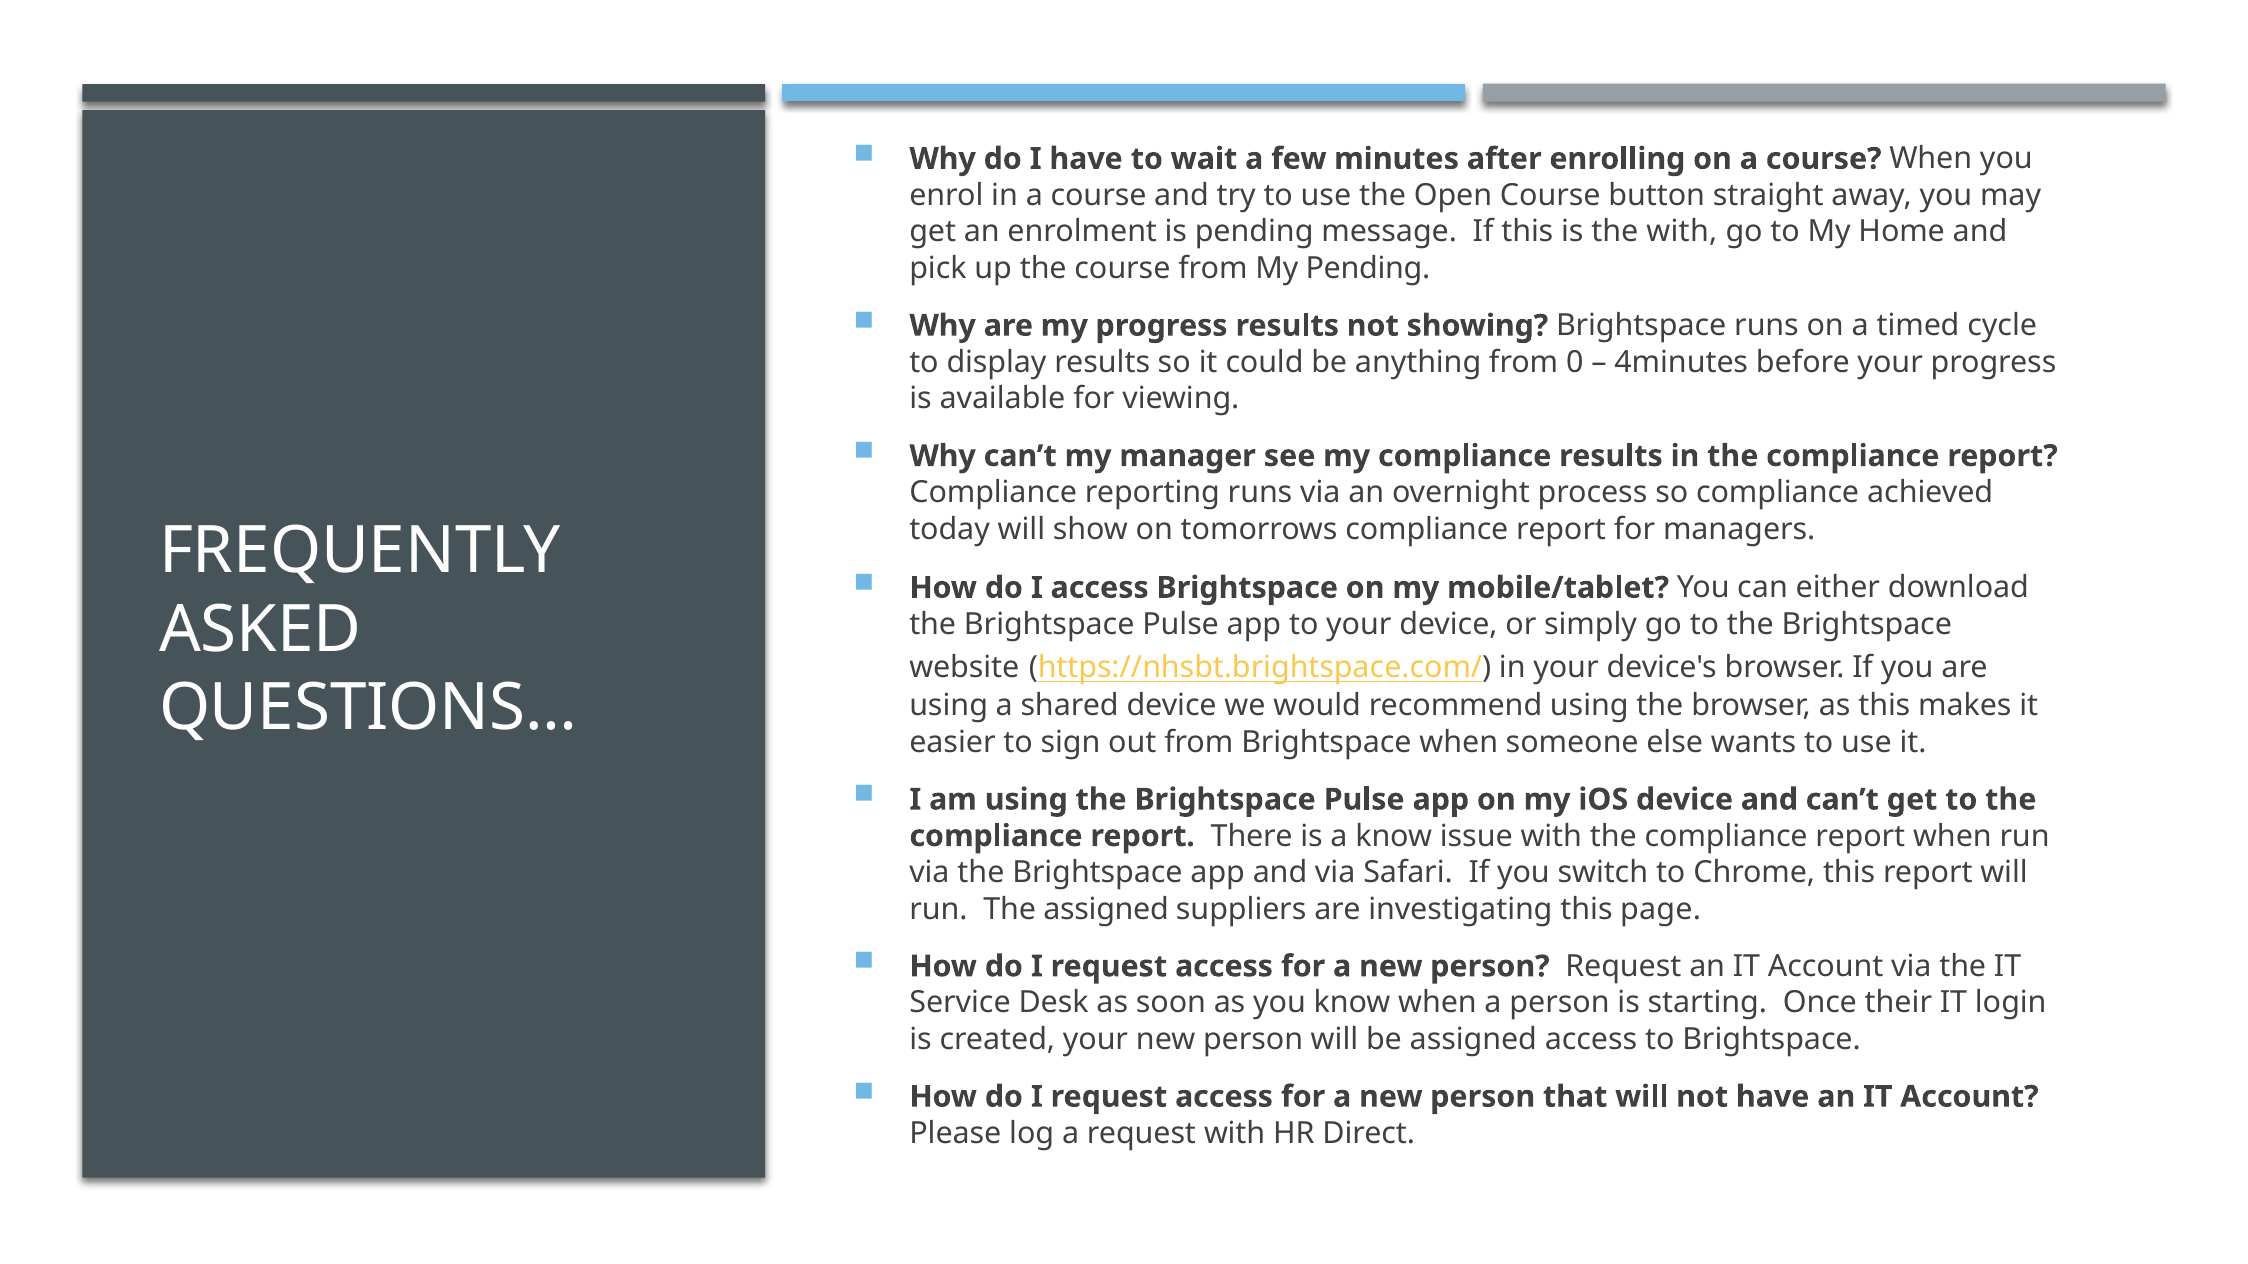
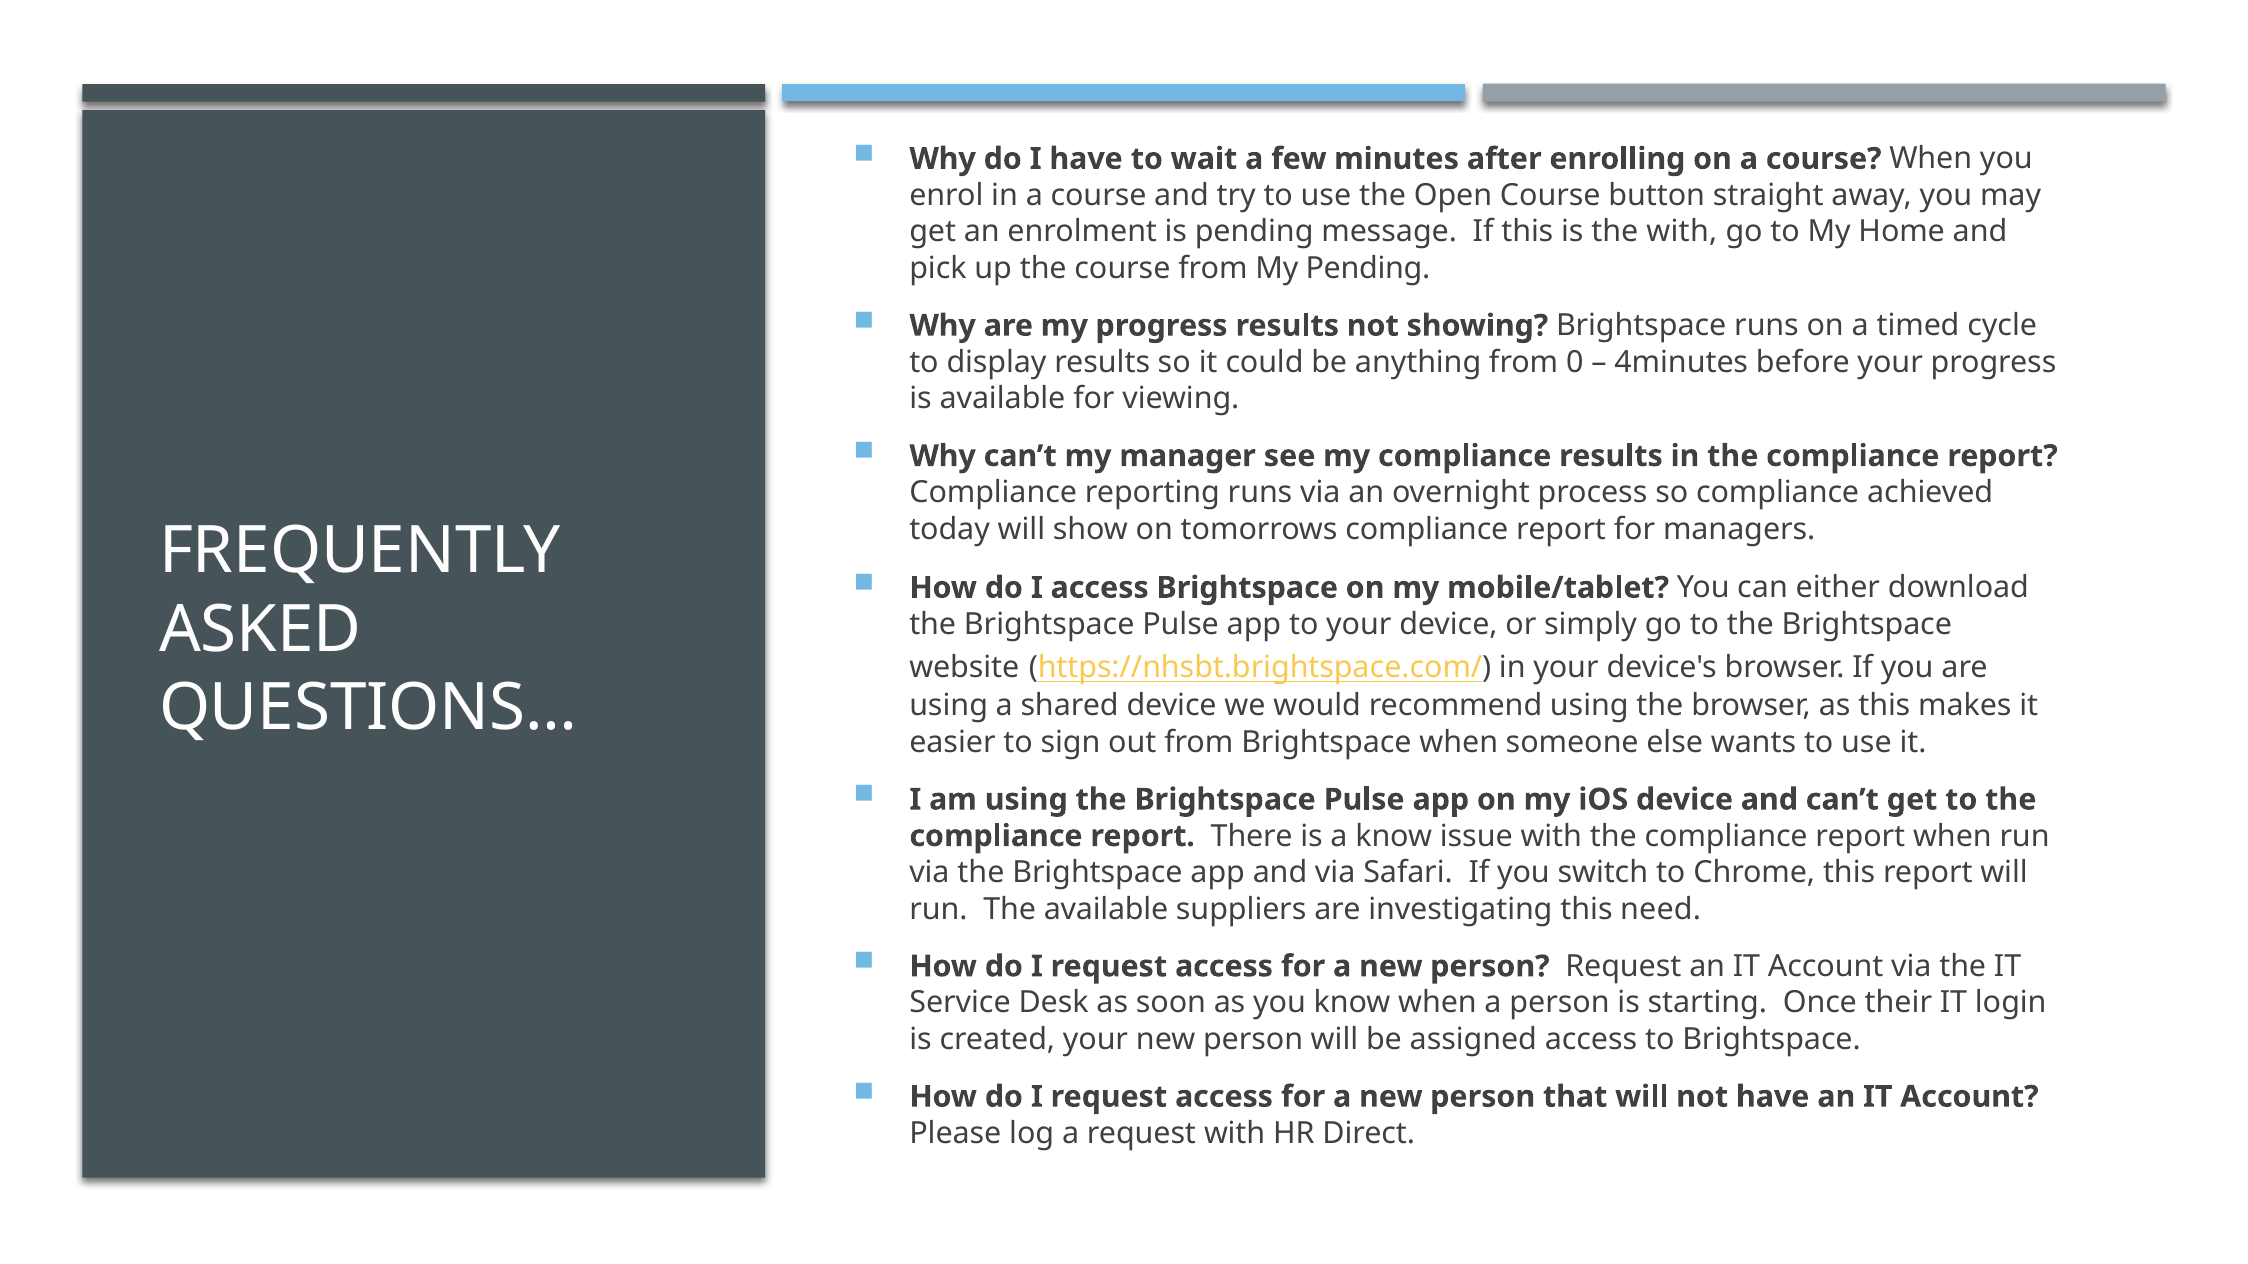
The assigned: assigned -> available
page: page -> need
